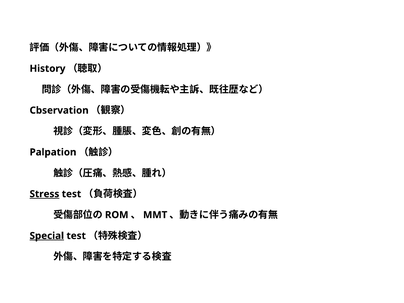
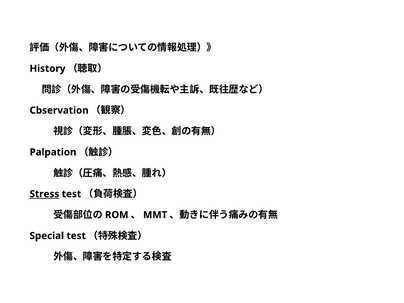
Special underline: present -> none
